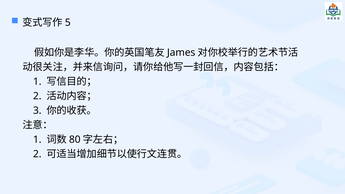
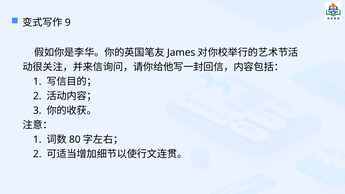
5: 5 -> 9
